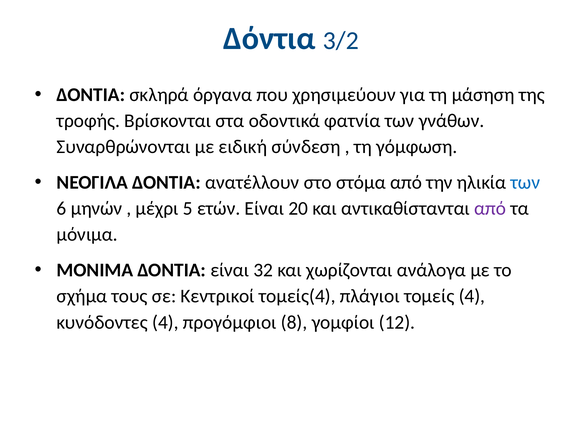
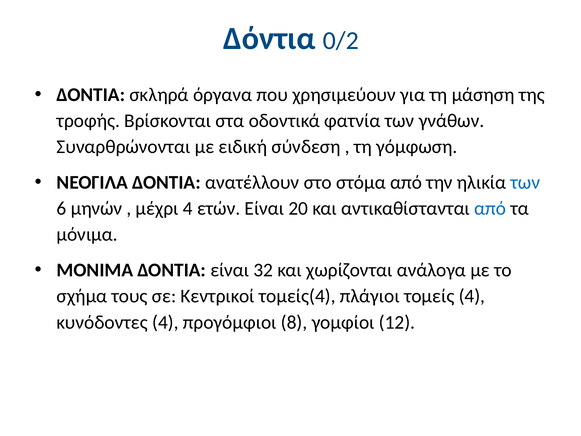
3/2: 3/2 -> 0/2
μέχρι 5: 5 -> 4
από at (490, 208) colour: purple -> blue
